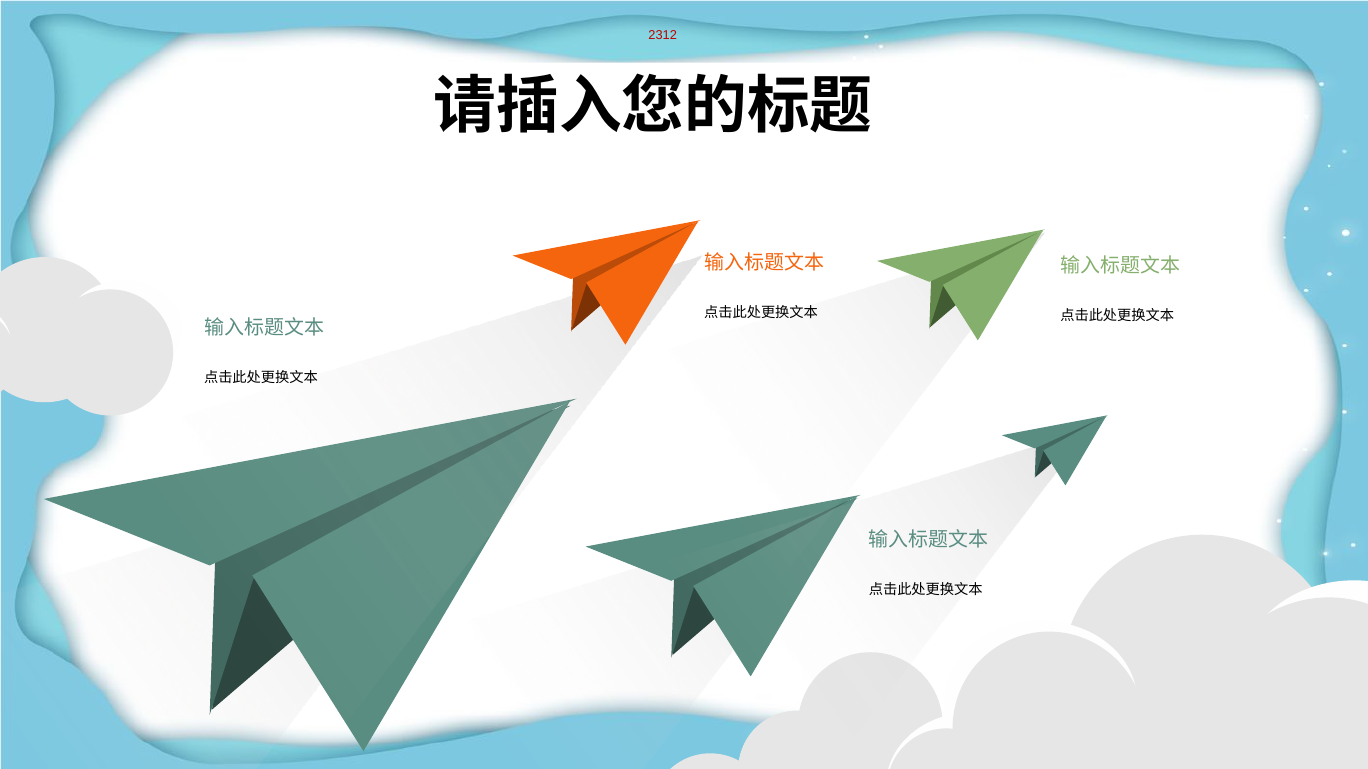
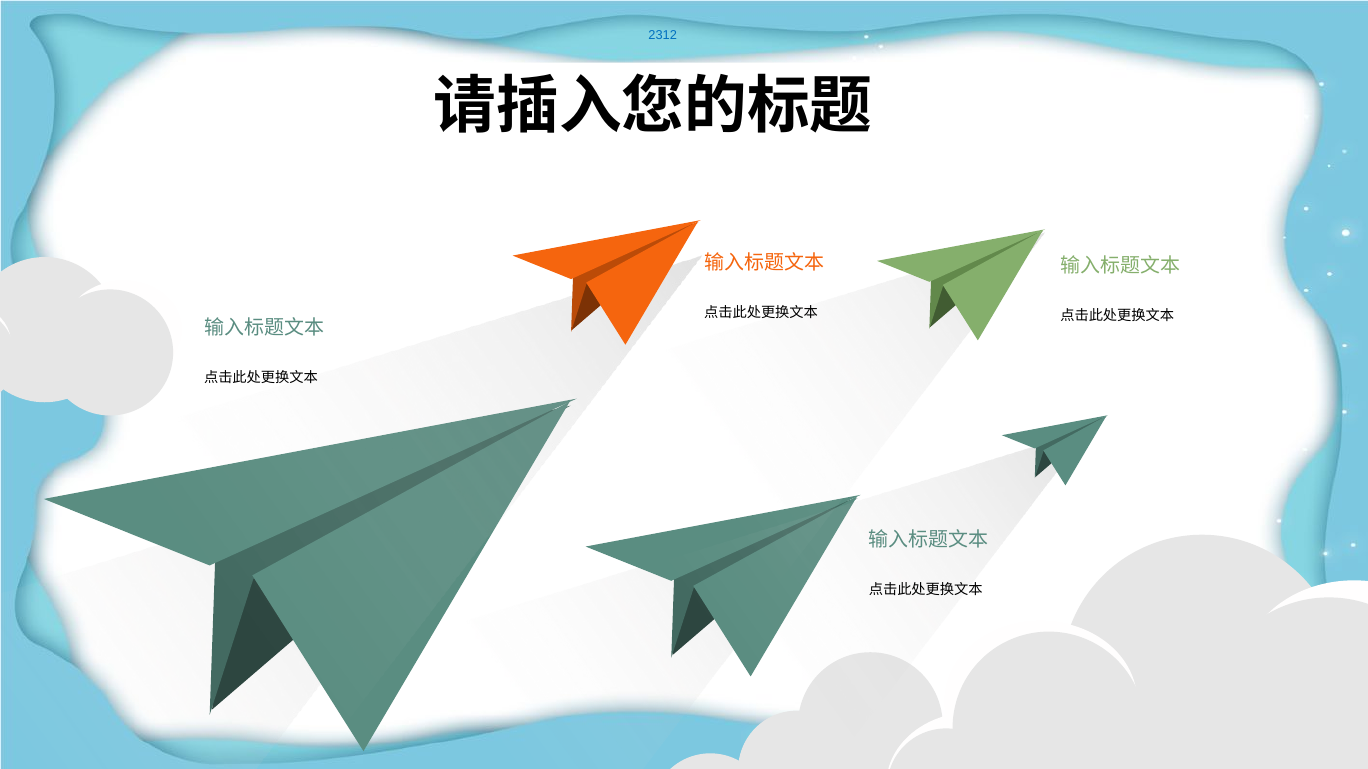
2312 colour: red -> blue
